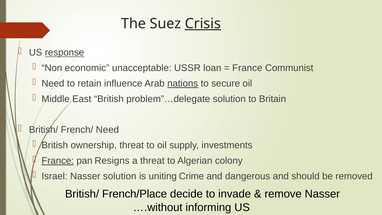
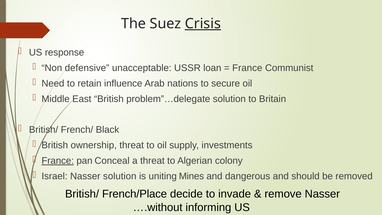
response underline: present -> none
economic: economic -> defensive
nations underline: present -> none
French/ Need: Need -> Black
Resigns: Resigns -> Conceal
Crime: Crime -> Mines
